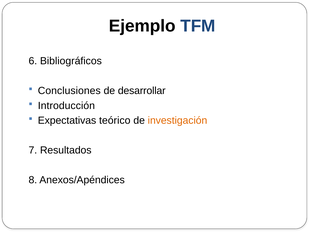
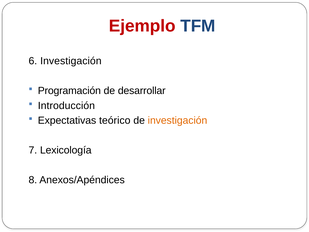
Ejemplo colour: black -> red
6 Bibliográficos: Bibliográficos -> Investigación
Conclusiones: Conclusiones -> Programación
Resultados: Resultados -> Lexicología
